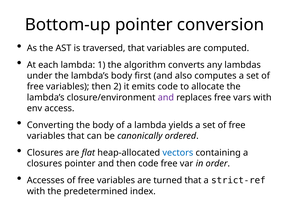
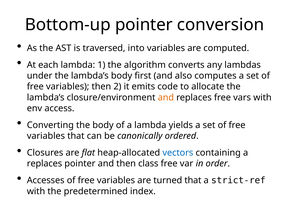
traversed that: that -> into
and at (166, 97) colour: purple -> orange
closures at (44, 163): closures -> replaces
then code: code -> class
